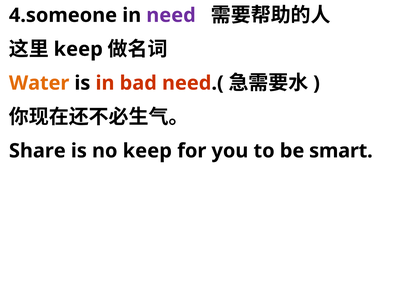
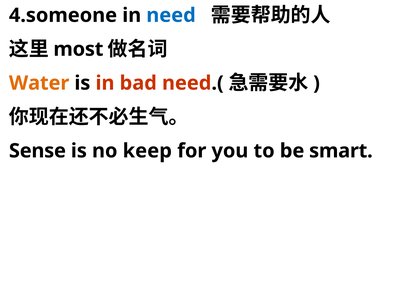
need colour: purple -> blue
keep at (78, 49): keep -> most
Share: Share -> Sense
